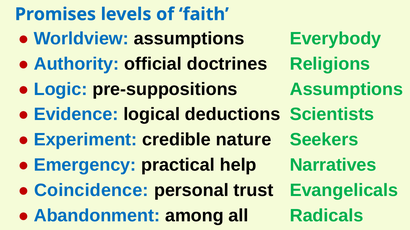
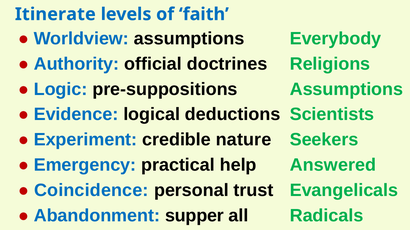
Promises: Promises -> Itinerate
Narratives: Narratives -> Answered
among: among -> supper
